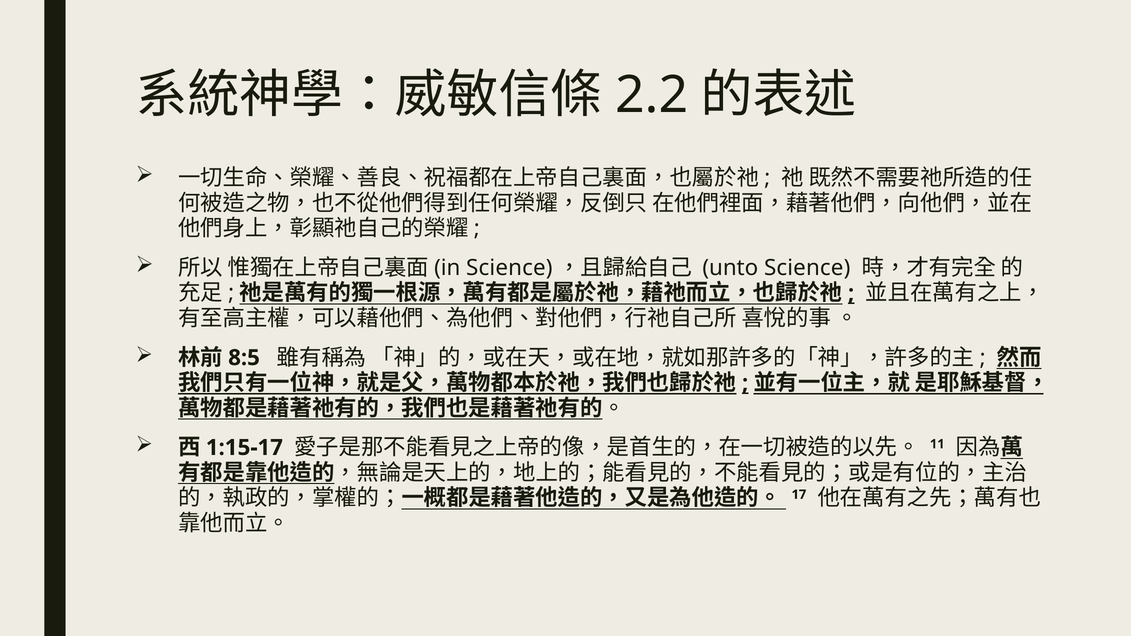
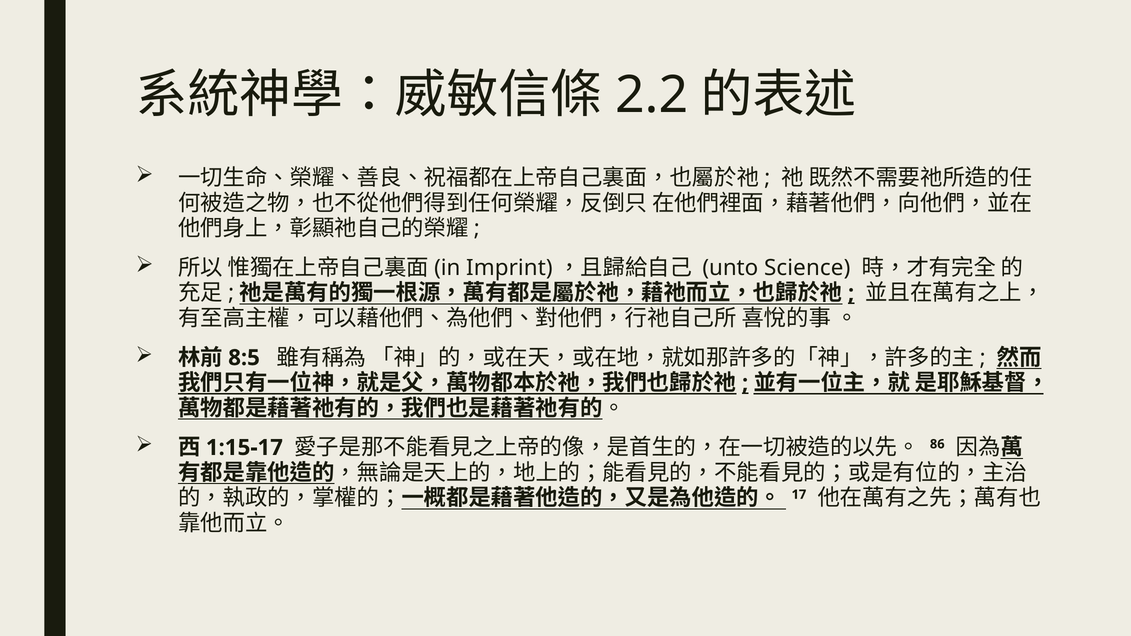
Science at (509, 268): Science -> Imprint
11: 11 -> 86
